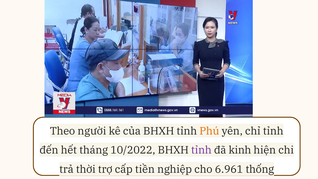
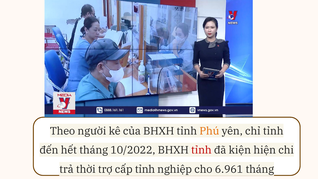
tỉnh at (201, 150) colour: purple -> red
kinh: kinh -> kiện
cấp tiền: tiền -> tỉnh
6.961 thống: thống -> tháng
